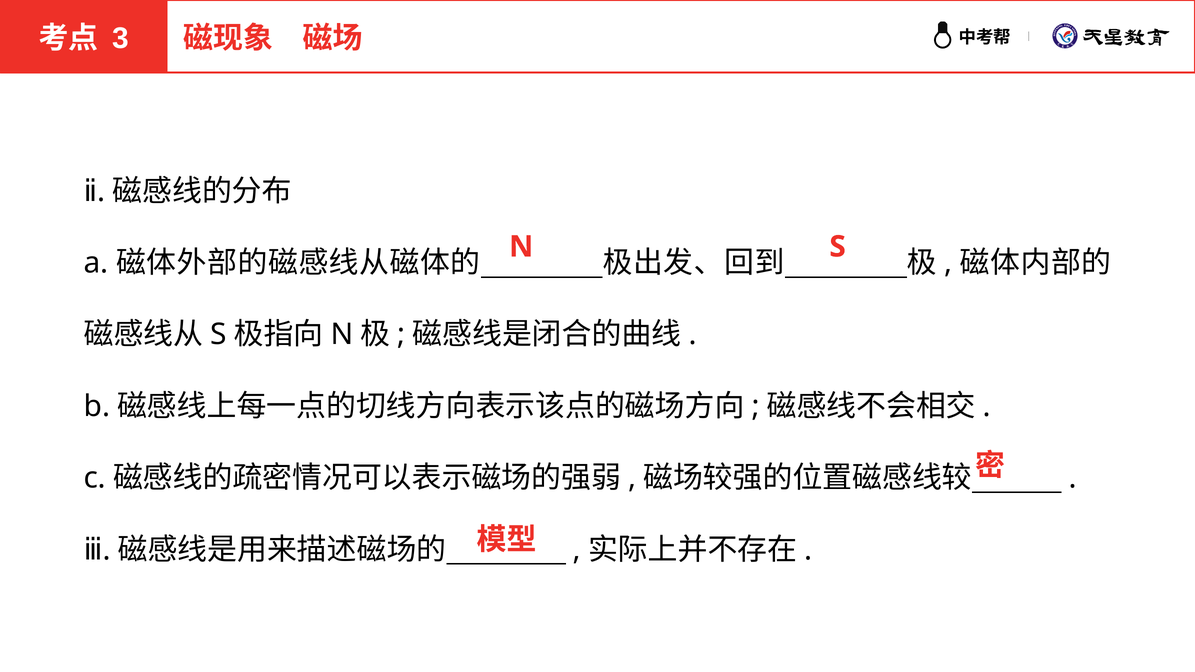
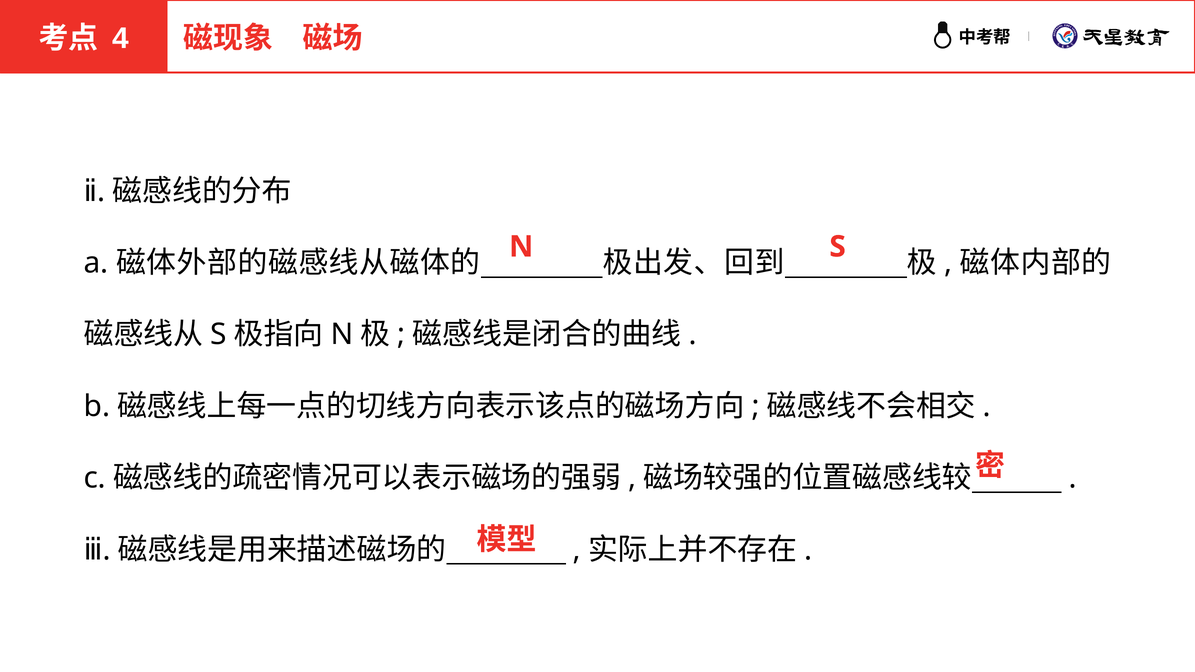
3: 3 -> 4
